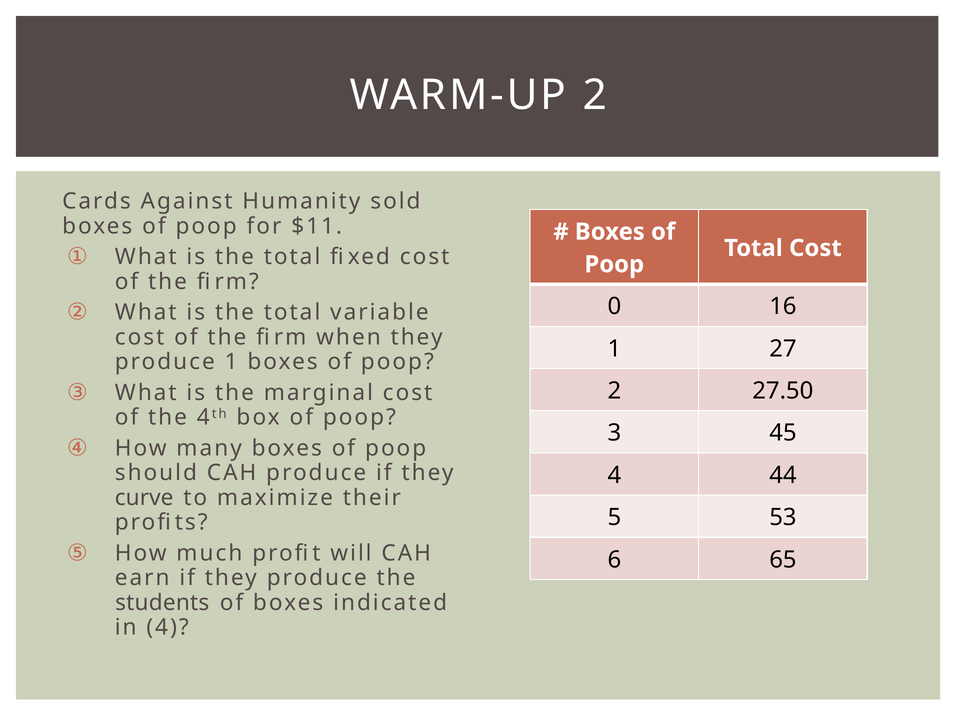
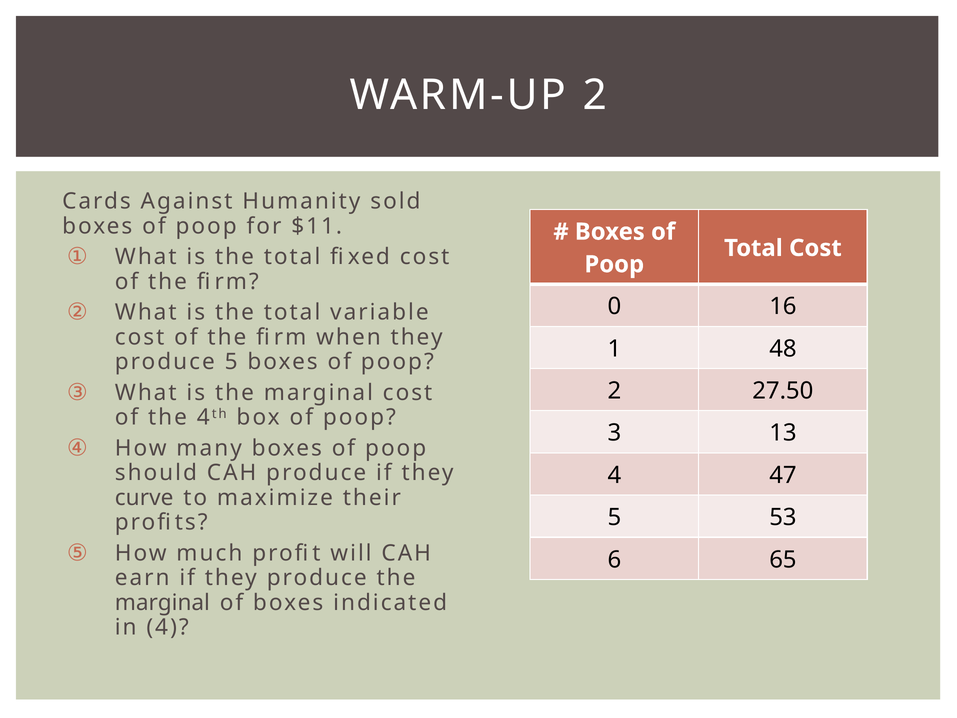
27: 27 -> 48
produce 1: 1 -> 5
45: 45 -> 13
44: 44 -> 47
students at (162, 603): students -> marginal
